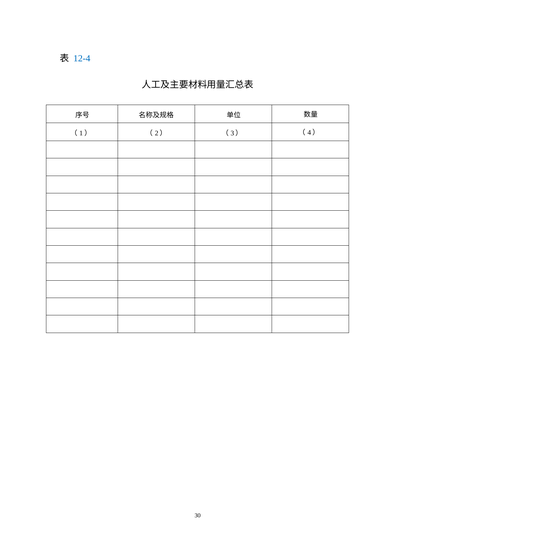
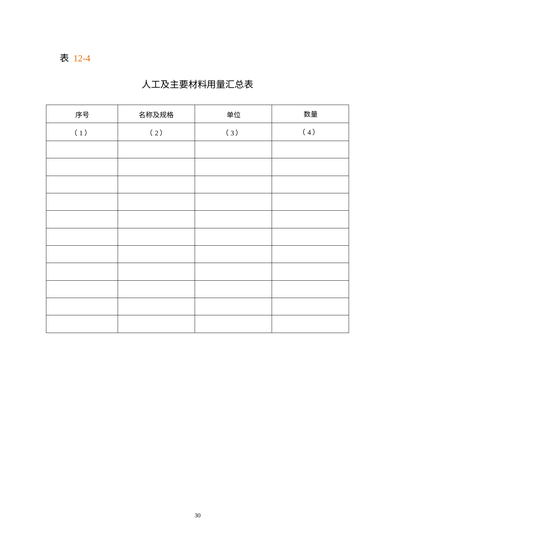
12-4 colour: blue -> orange
